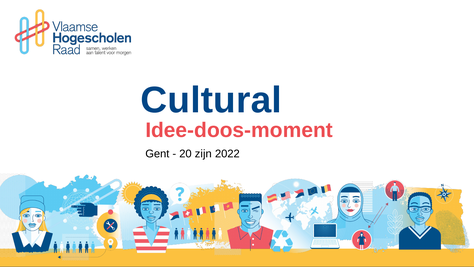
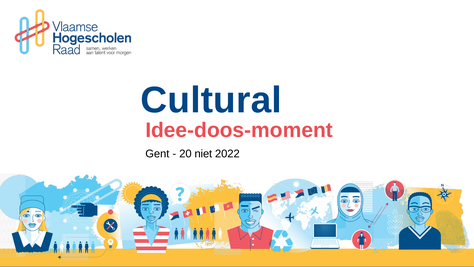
zijn: zijn -> niet
